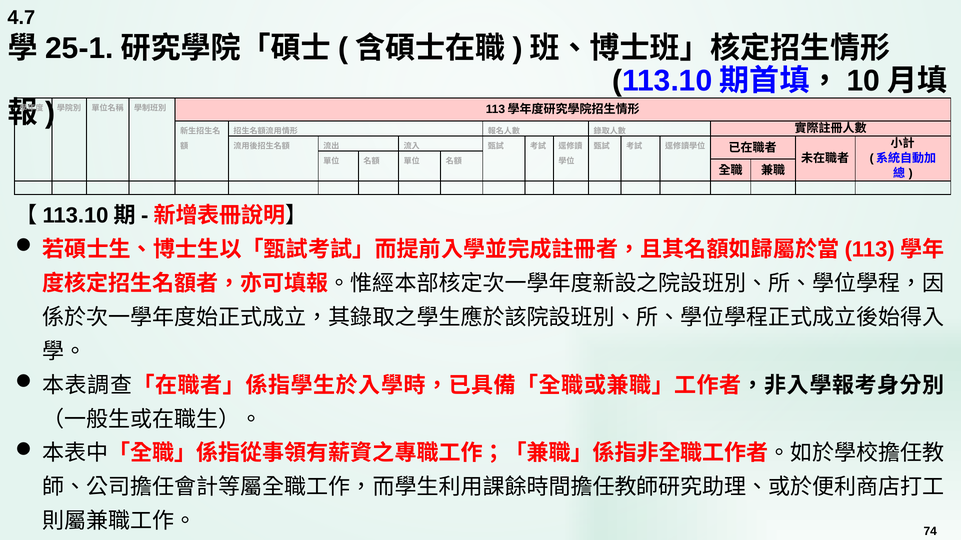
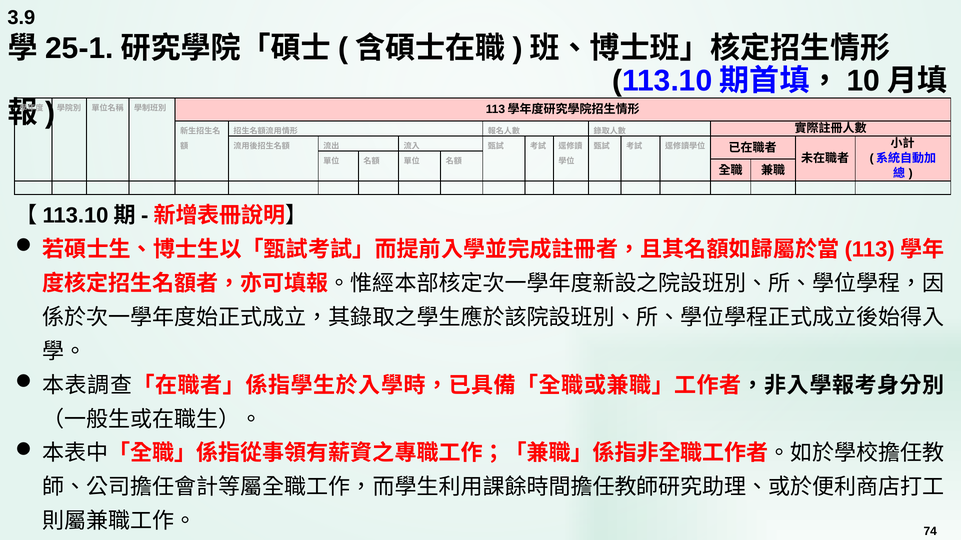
4.7: 4.7 -> 3.9
